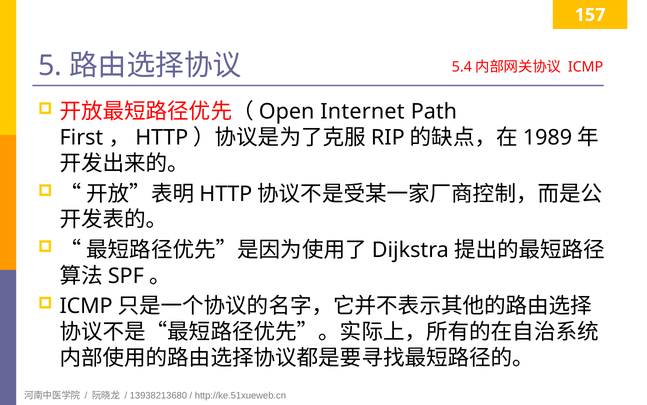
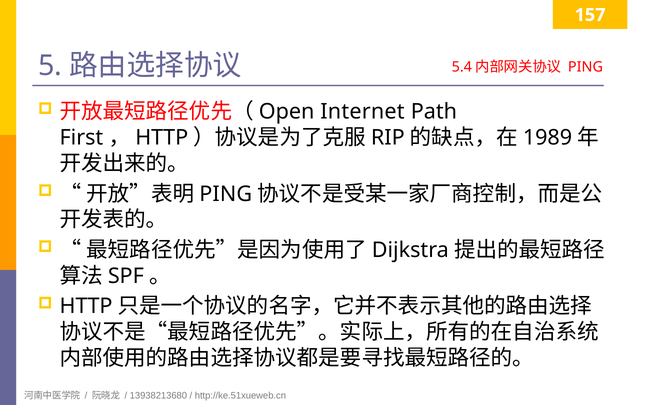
ICMP at (586, 67): ICMP -> PING
HTTP at (226, 194): HTTP -> PING
ICMP at (86, 306): ICMP -> HTTP
